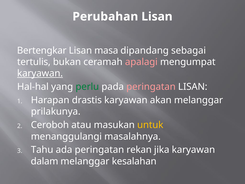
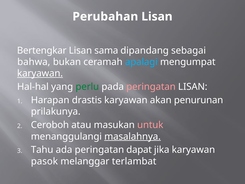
masa: masa -> sama
tertulis: tertulis -> bahwa
apalagi colour: pink -> light blue
akan melanggar: melanggar -> penurunan
untuk colour: yellow -> pink
masalahnya underline: none -> present
rekan: rekan -> dapat
dalam: dalam -> pasok
kesalahan: kesalahan -> terlambat
